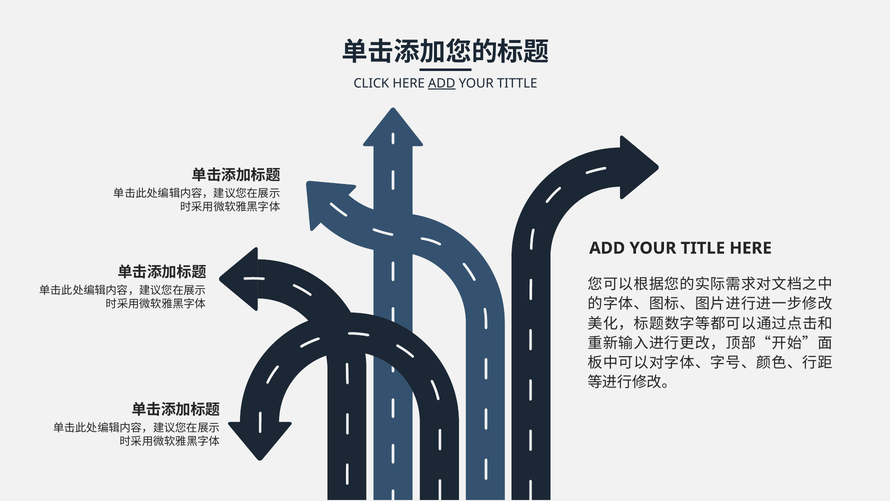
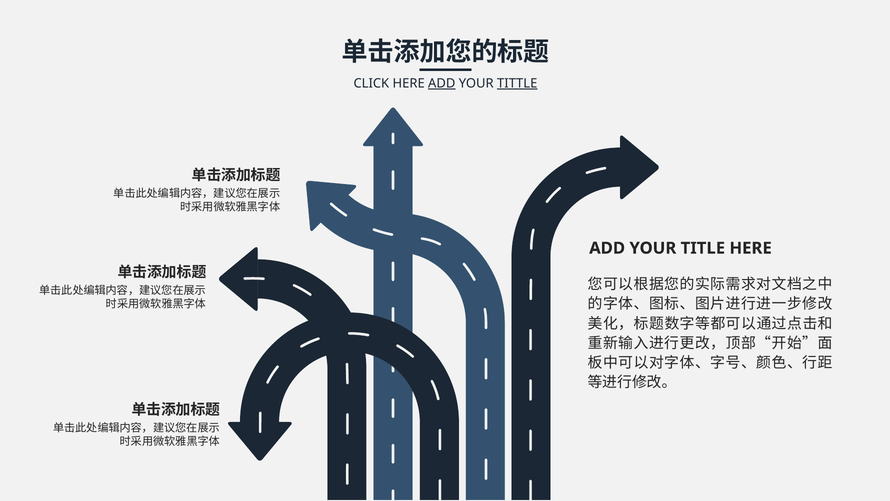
TITTLE underline: none -> present
